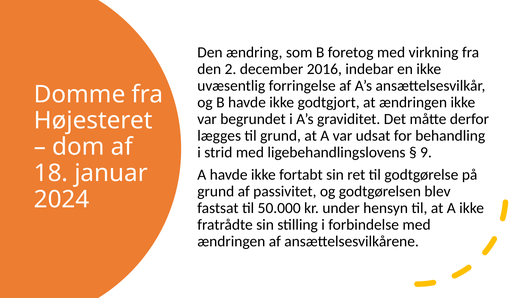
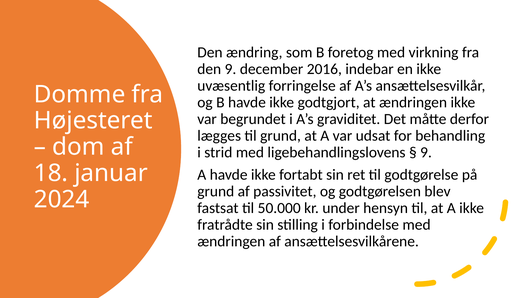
den 2: 2 -> 9
